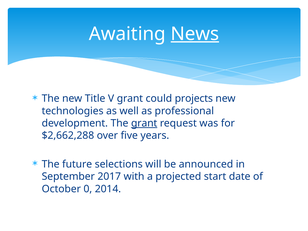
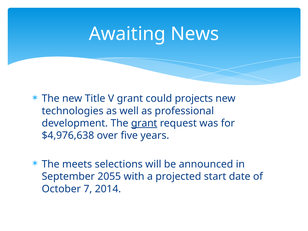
News underline: present -> none
$2,662,288: $2,662,288 -> $4,976,638
future: future -> meets
2017: 2017 -> 2055
0: 0 -> 7
